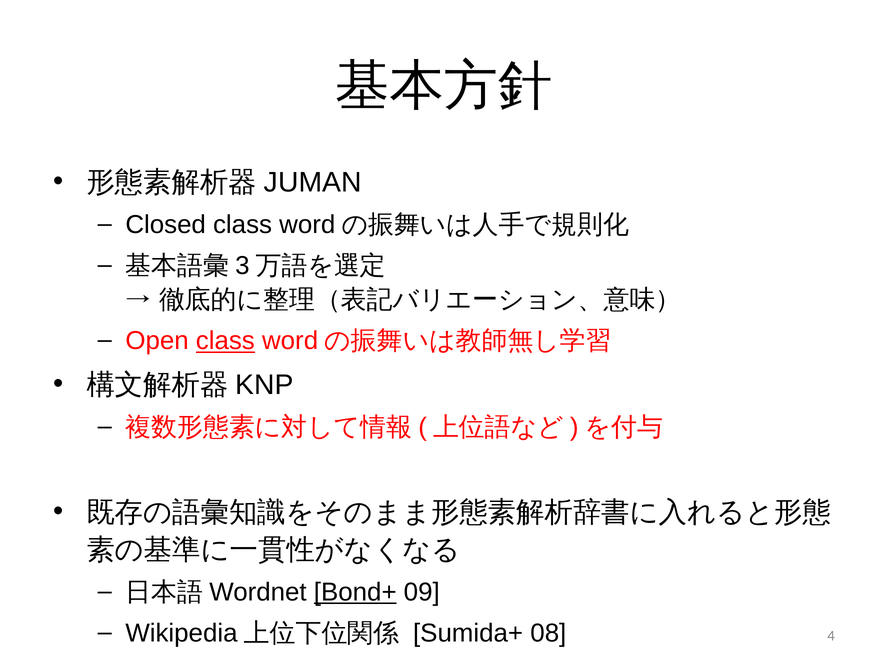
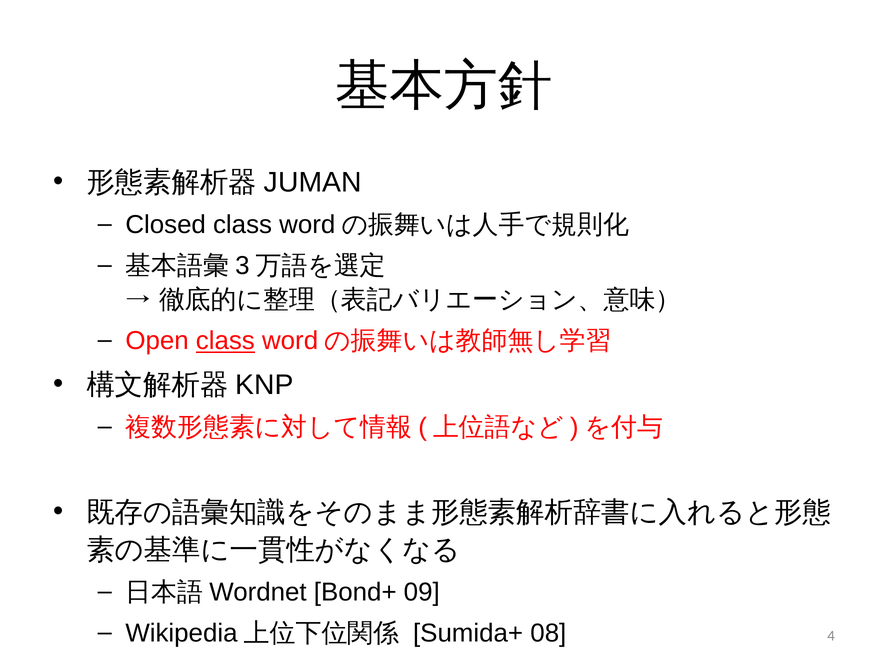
Bond+ underline: present -> none
